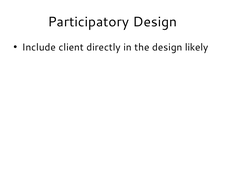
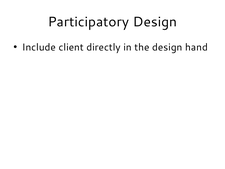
likely: likely -> hand
